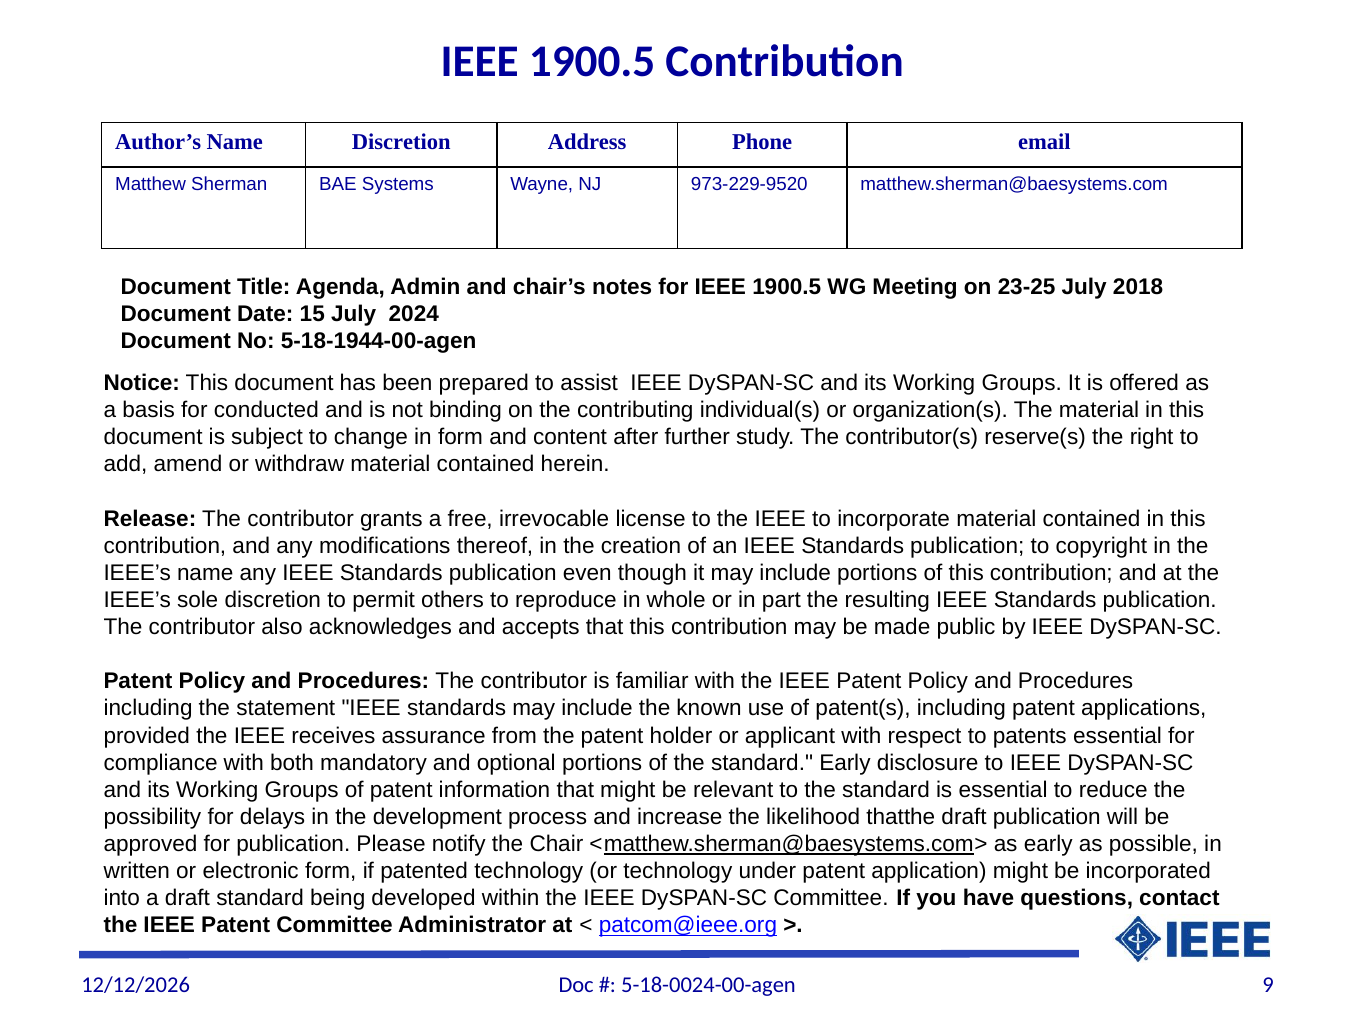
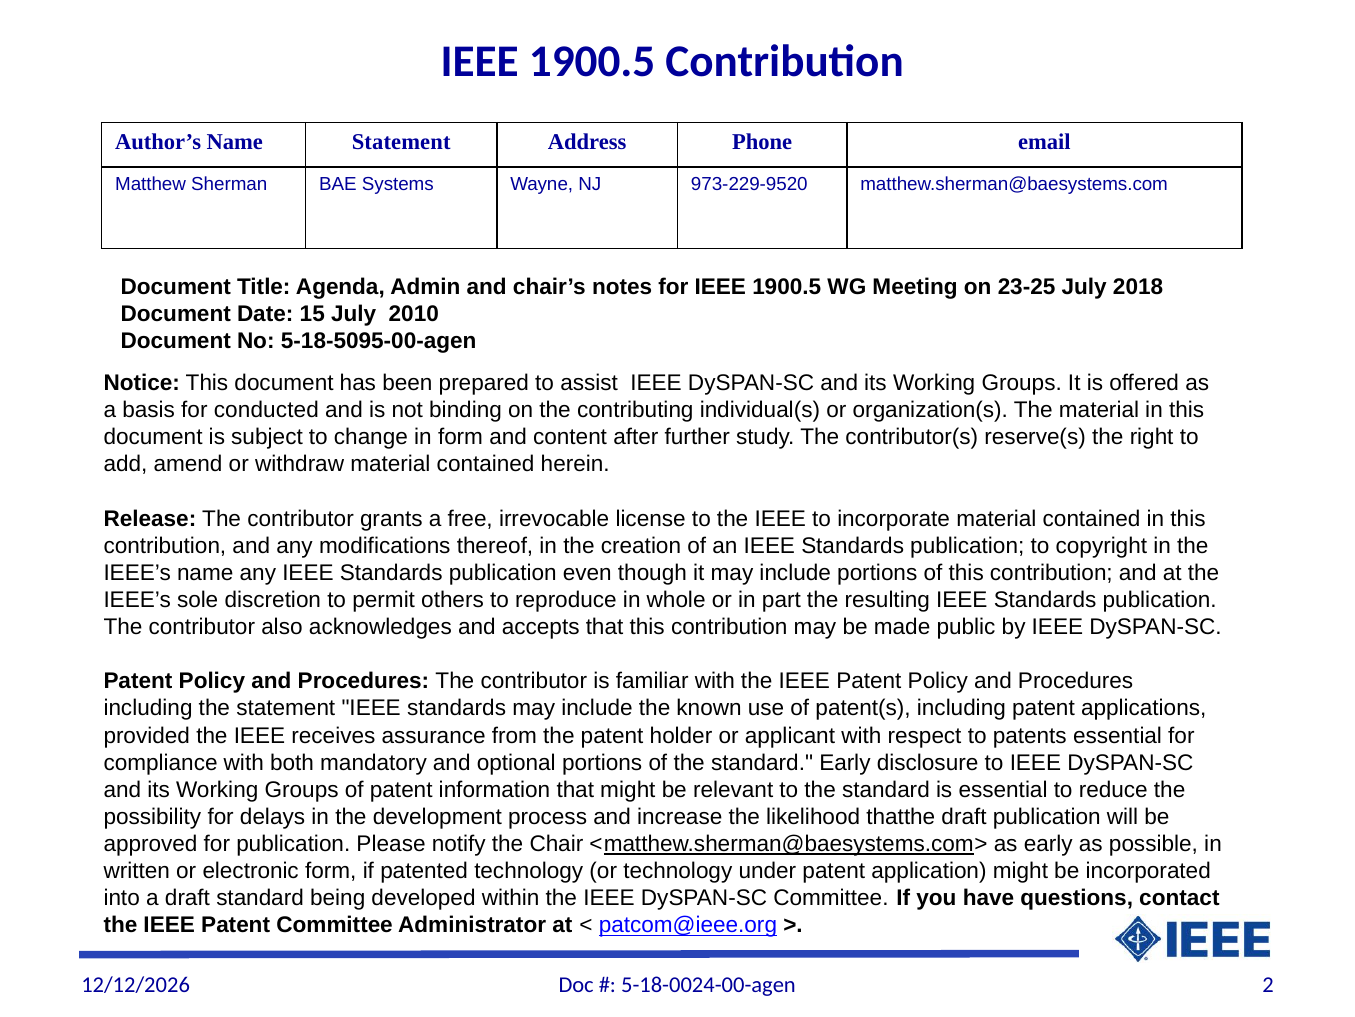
Name Discretion: Discretion -> Statement
2024: 2024 -> 2010
5-18-1944-00-agen: 5-18-1944-00-agen -> 5-18-5095-00-agen
9: 9 -> 2
